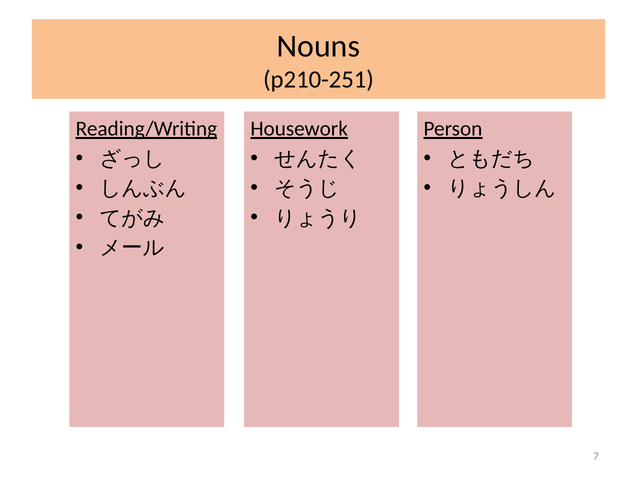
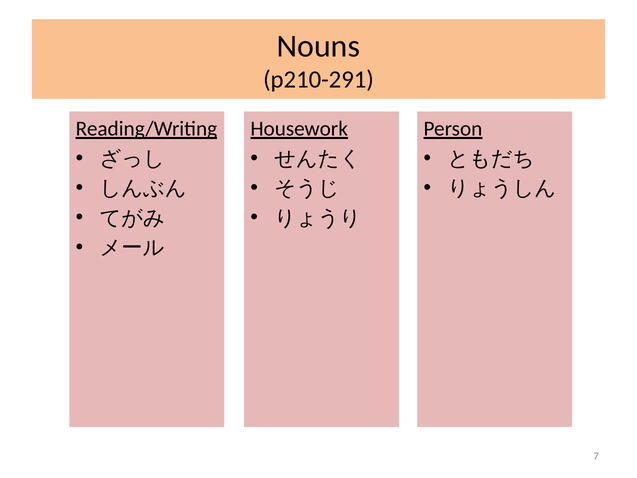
p210-251: p210-251 -> p210-291
